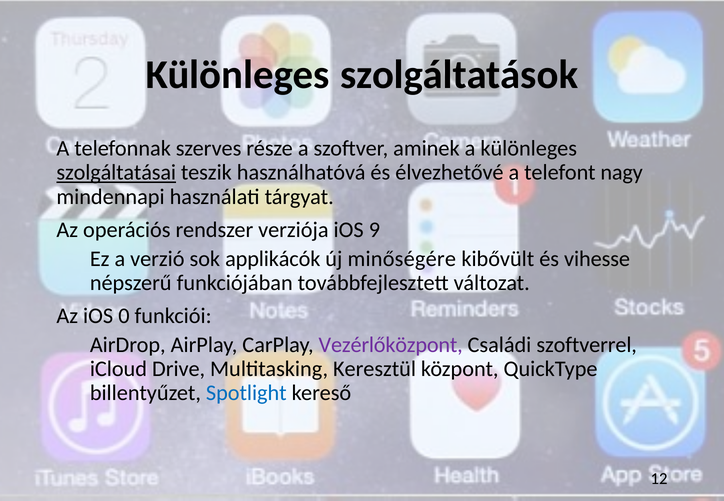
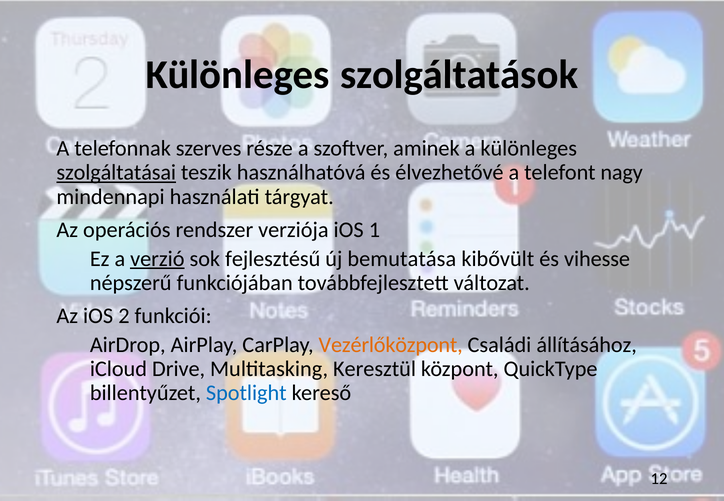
9: 9 -> 1
verzió underline: none -> present
applikácók: applikácók -> fejlesztésű
minőségére: minőségére -> bemutatása
0: 0 -> 2
Vezérlőközpont colour: purple -> orange
szoftverrel: szoftverrel -> állításához
